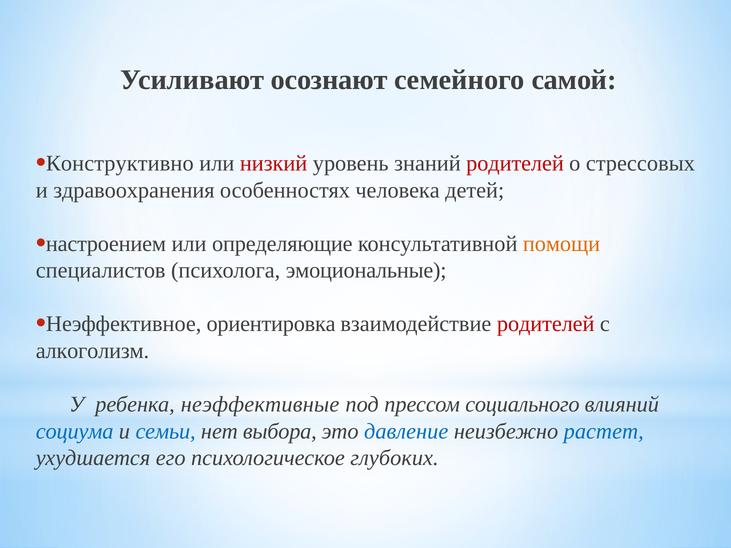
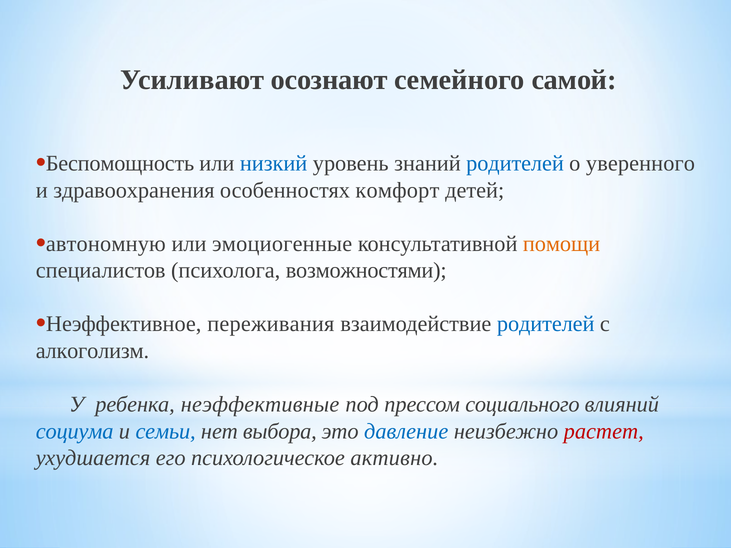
Конструктивно: Конструктивно -> Беспомощность
низкий colour: red -> blue
родителей at (515, 163) colour: red -> blue
стрессовых: стрессовых -> уверенного
человека: человека -> комфорт
настроением: настроением -> автономную
определяющие: определяющие -> эмоциогенные
эмоциональные: эмоциональные -> возможностями
ориентировка: ориентировка -> переживания
родителей at (546, 324) colour: red -> blue
растет colour: blue -> red
глубоких: глубоких -> активно
